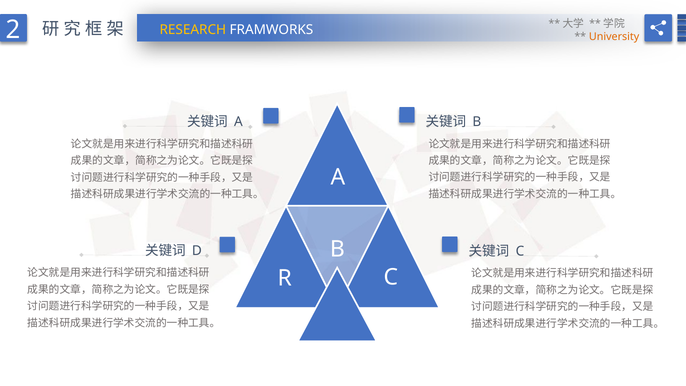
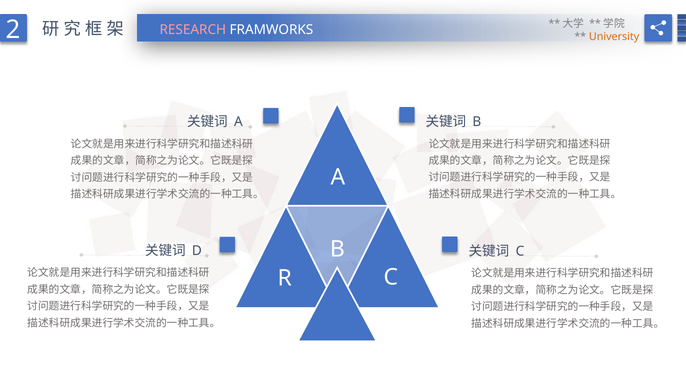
RESEARCH colour: yellow -> pink
